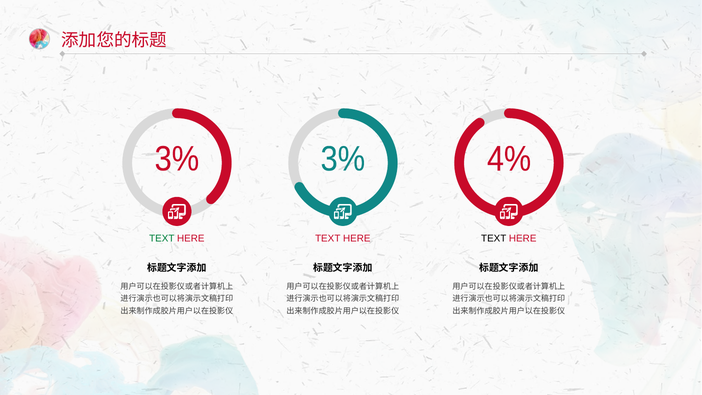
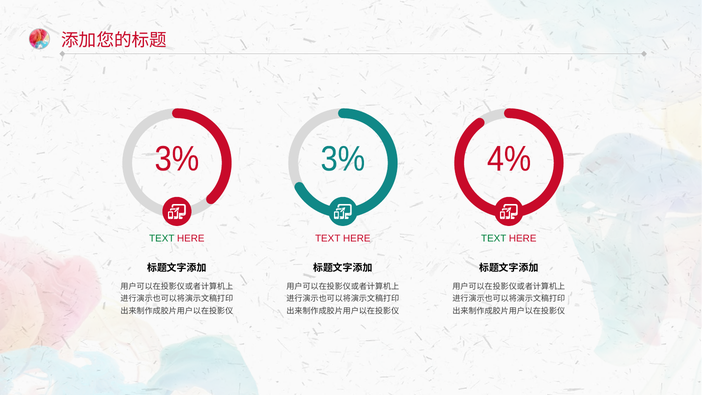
TEXT at (494, 239) colour: black -> green
